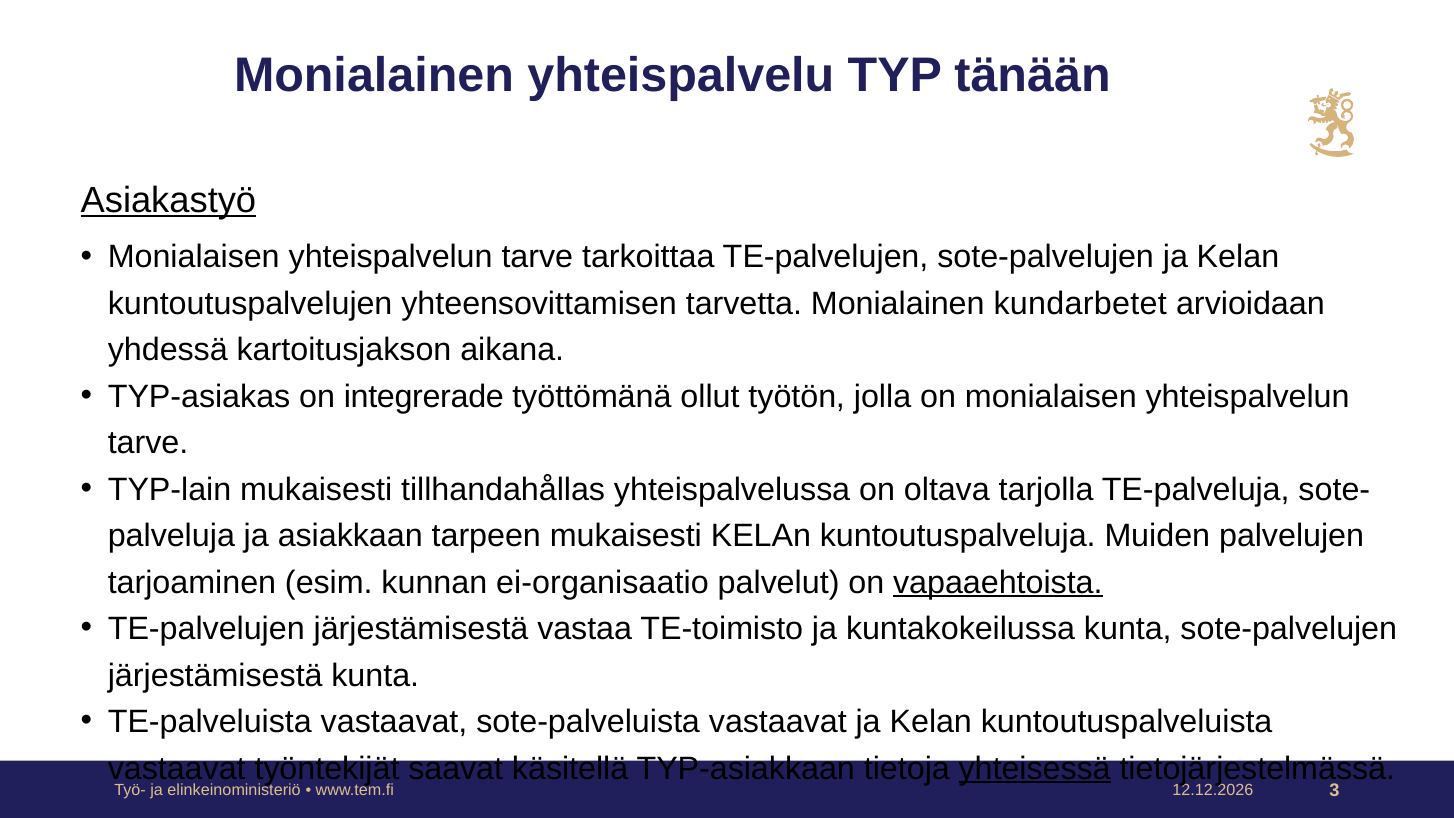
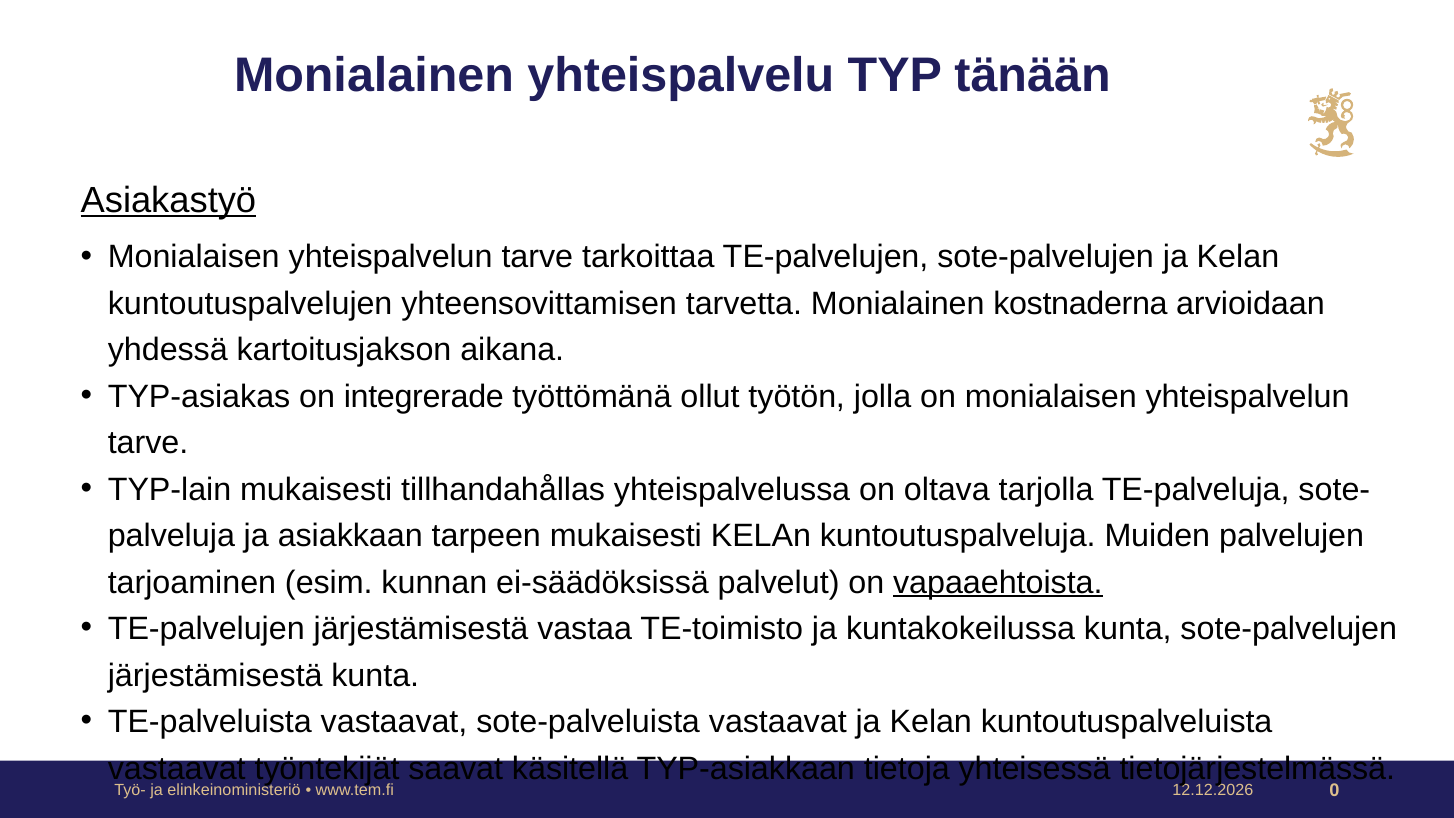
kundarbetet: kundarbetet -> kostnaderna
ei-organisaatio: ei-organisaatio -> ei-säädöksissä
yhteisessä underline: present -> none
3: 3 -> 0
